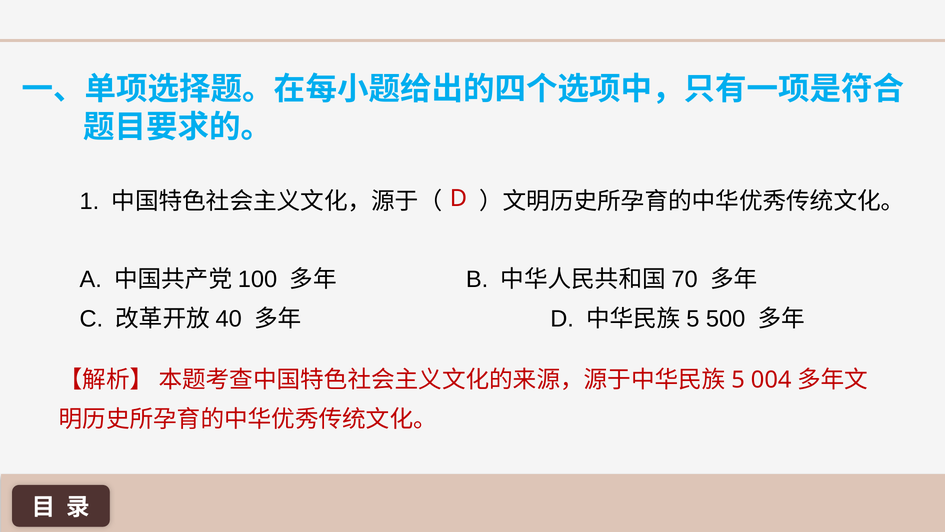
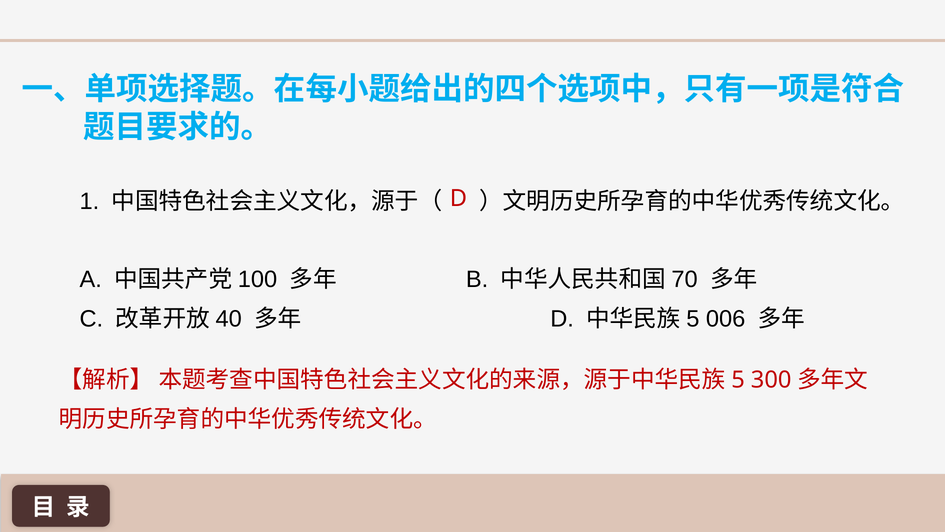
500: 500 -> 006
004: 004 -> 300
